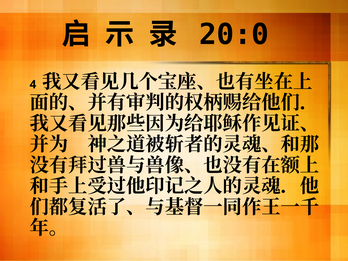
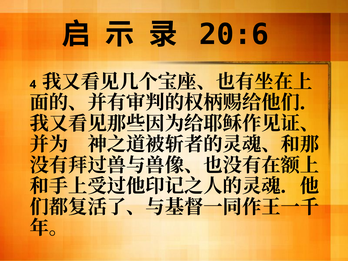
20:0: 20:0 -> 20:6
